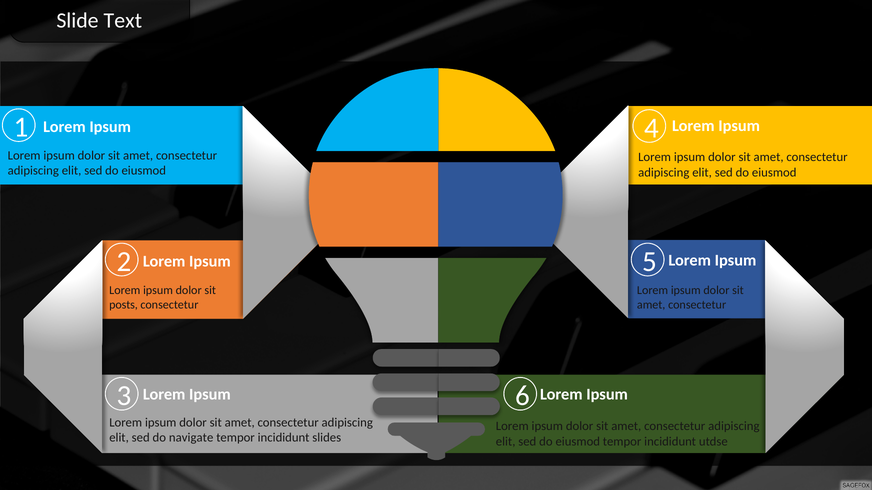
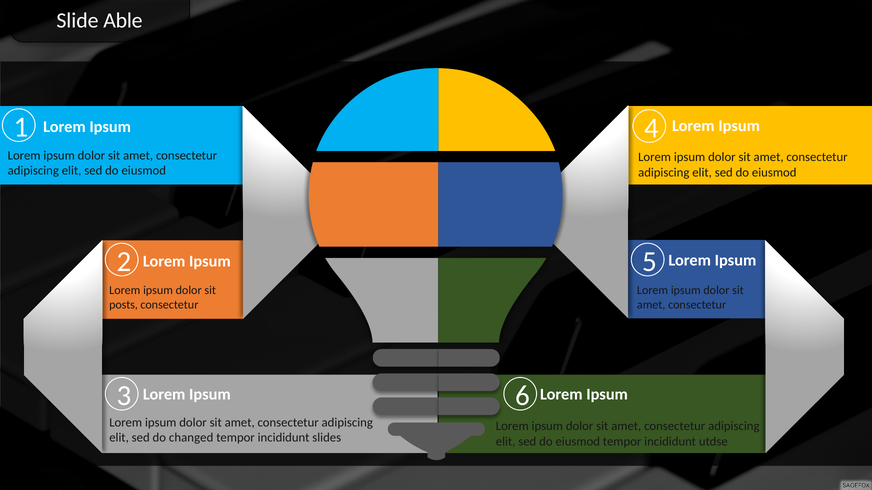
Text: Text -> Able
navigate: navigate -> changed
